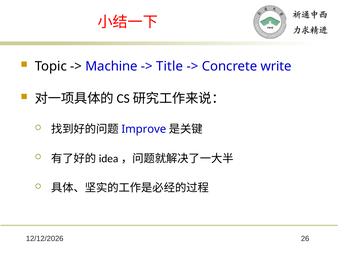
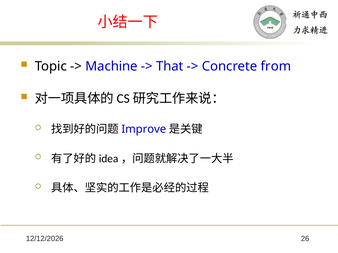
Title: Title -> That
write: write -> from
